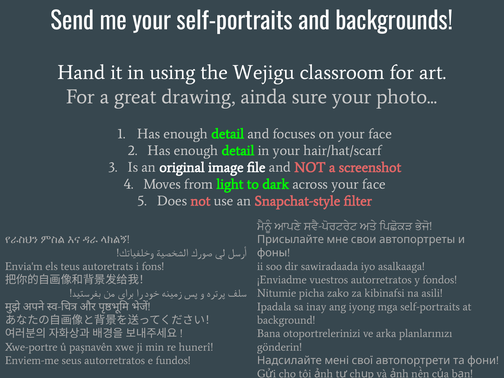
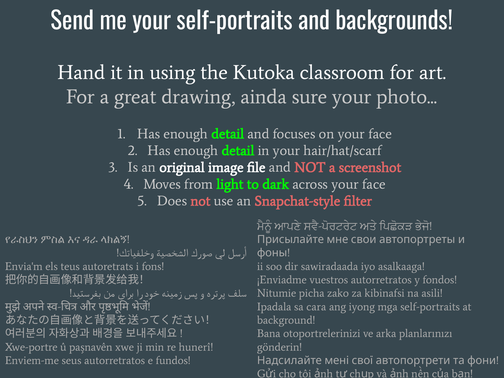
Wejigu: Wejigu -> Kutoka
inay: inay -> cara
